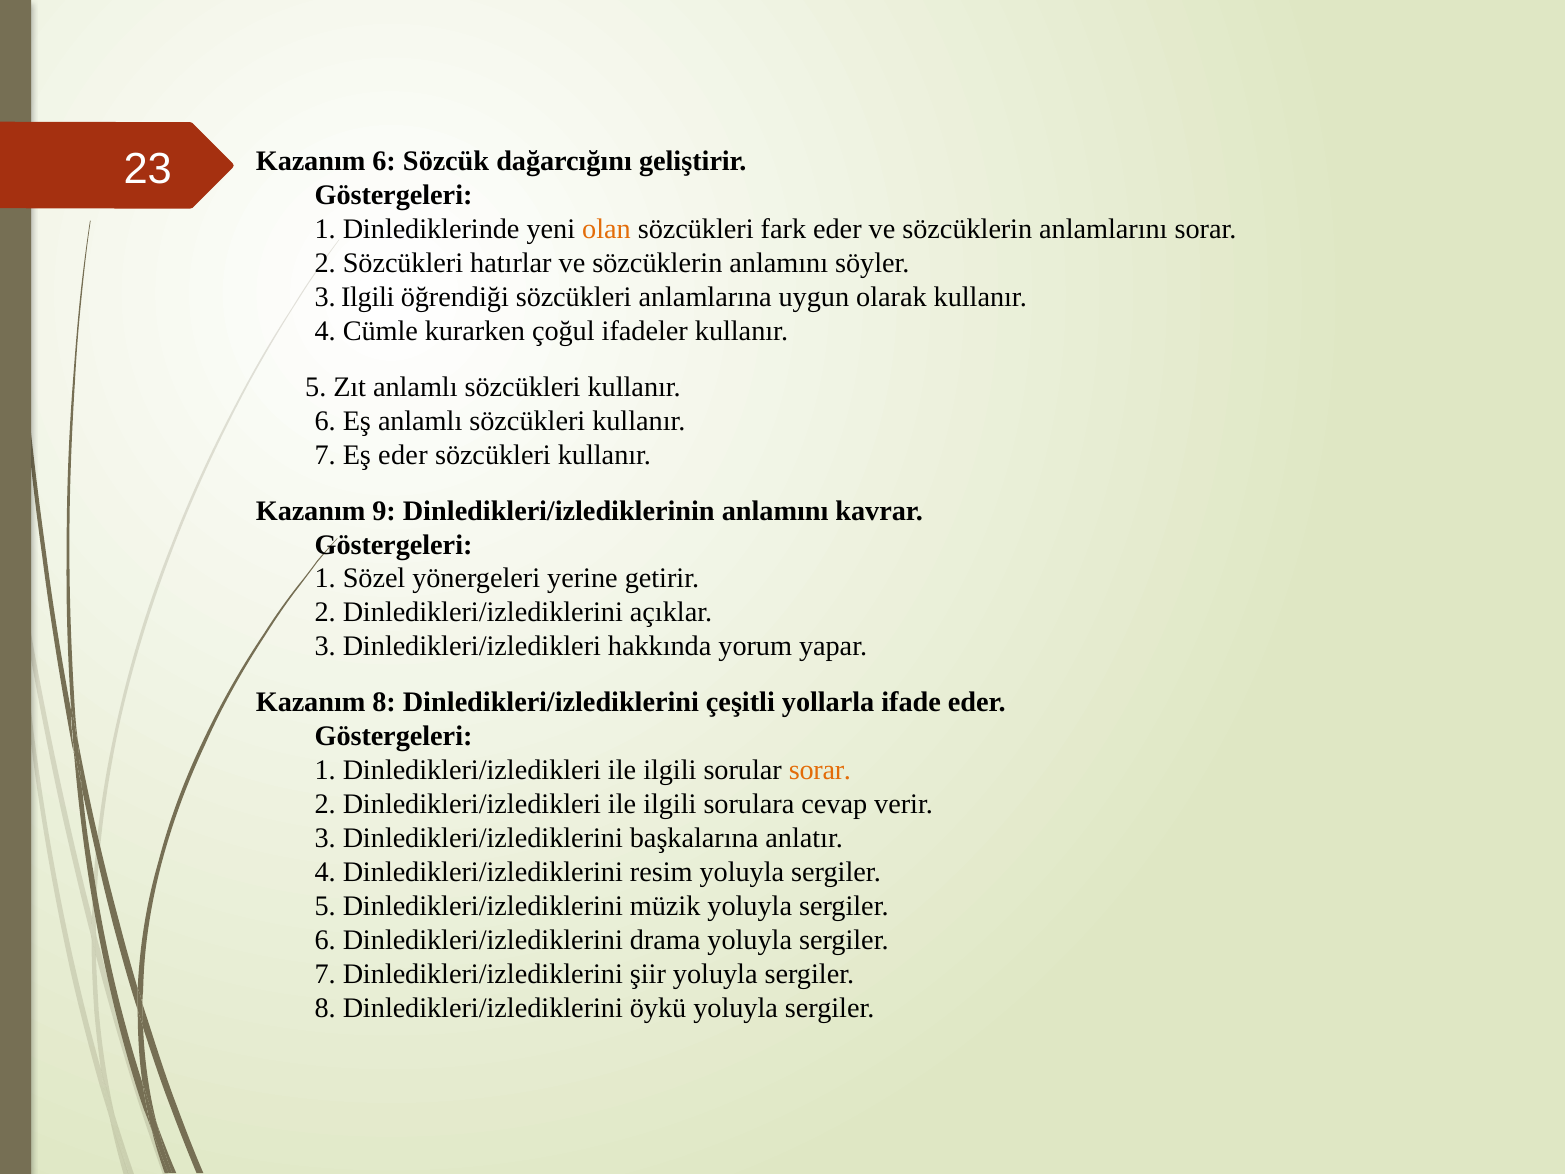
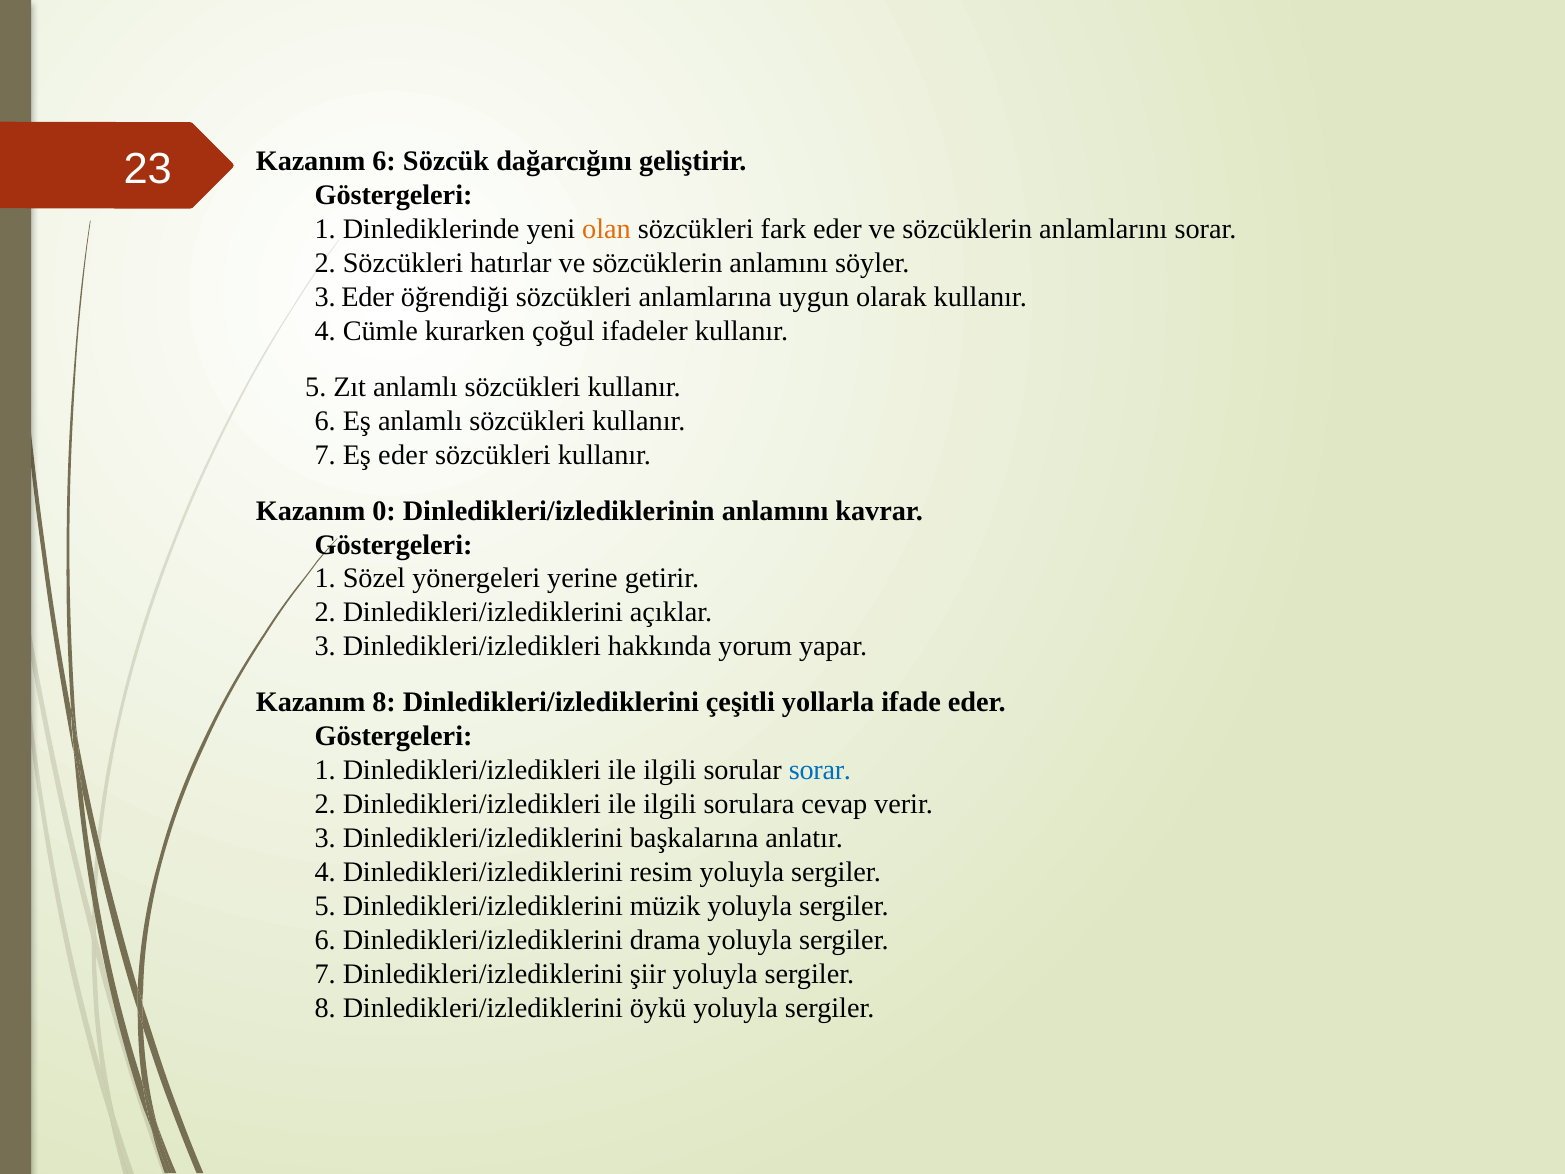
3 Ilgili: Ilgili -> Eder
9: 9 -> 0
sorar at (820, 770) colour: orange -> blue
